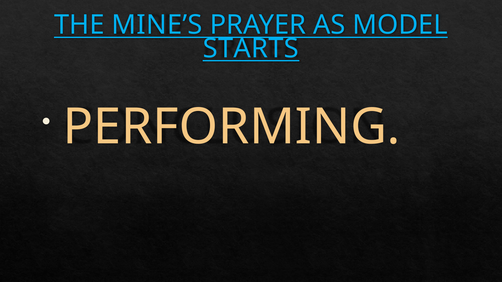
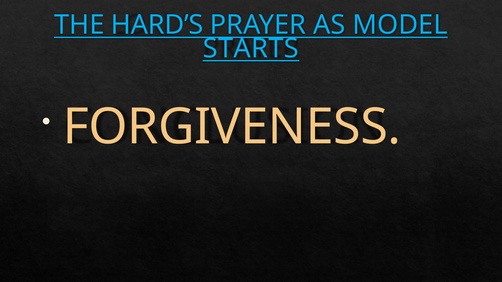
MINE’S: MINE’S -> HARD’S
PERFORMING: PERFORMING -> FORGIVENESS
